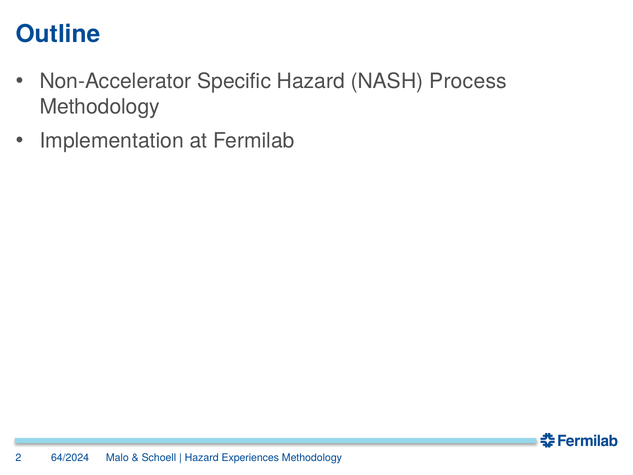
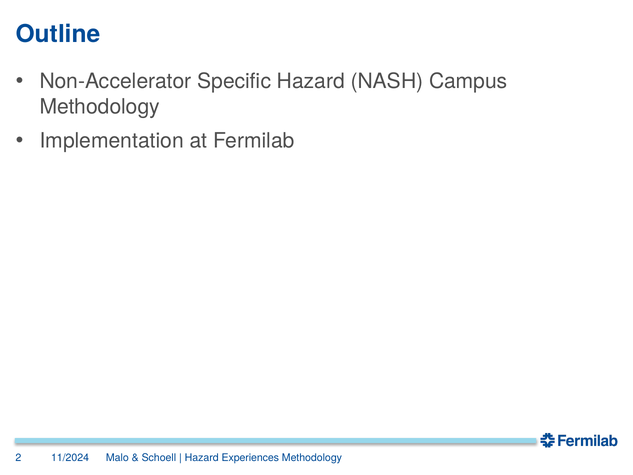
Process: Process -> Campus
64/2024: 64/2024 -> 11/2024
